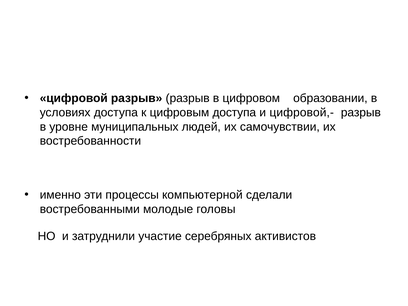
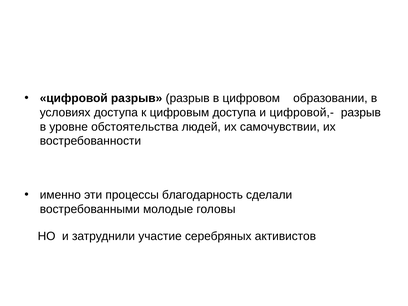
муниципальных: муниципальных -> обстоятельства
компьютерной: компьютерной -> благодарность
